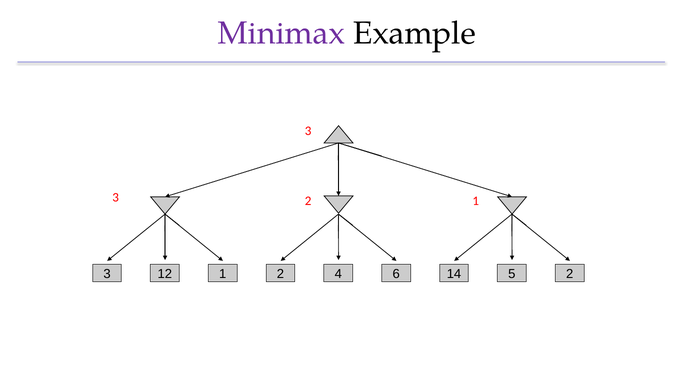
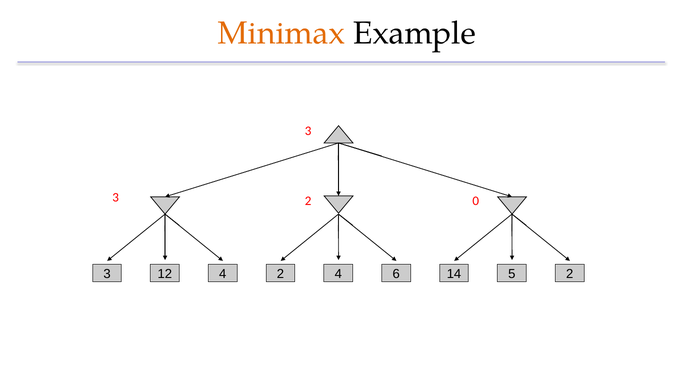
Minimax colour: purple -> orange
2 1: 1 -> 0
12 1: 1 -> 4
